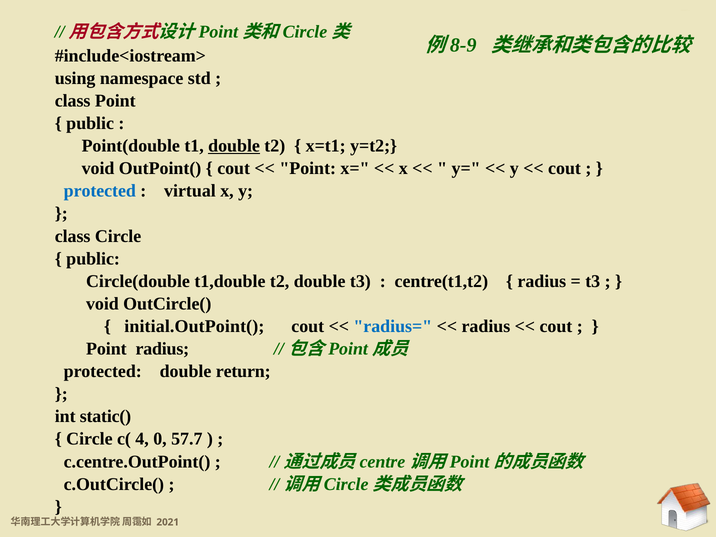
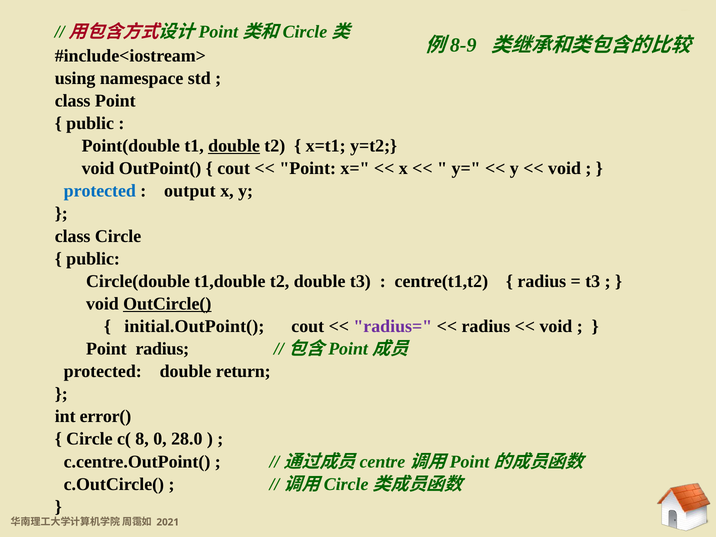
cout at (565, 168): cout -> void
virtual: virtual -> output
OutCircle( underline: none -> present
radius= colour: blue -> purple
cout at (556, 326): cout -> void
static(: static( -> error(
c( 4: 4 -> 8
57.7: 57.7 -> 28.0
